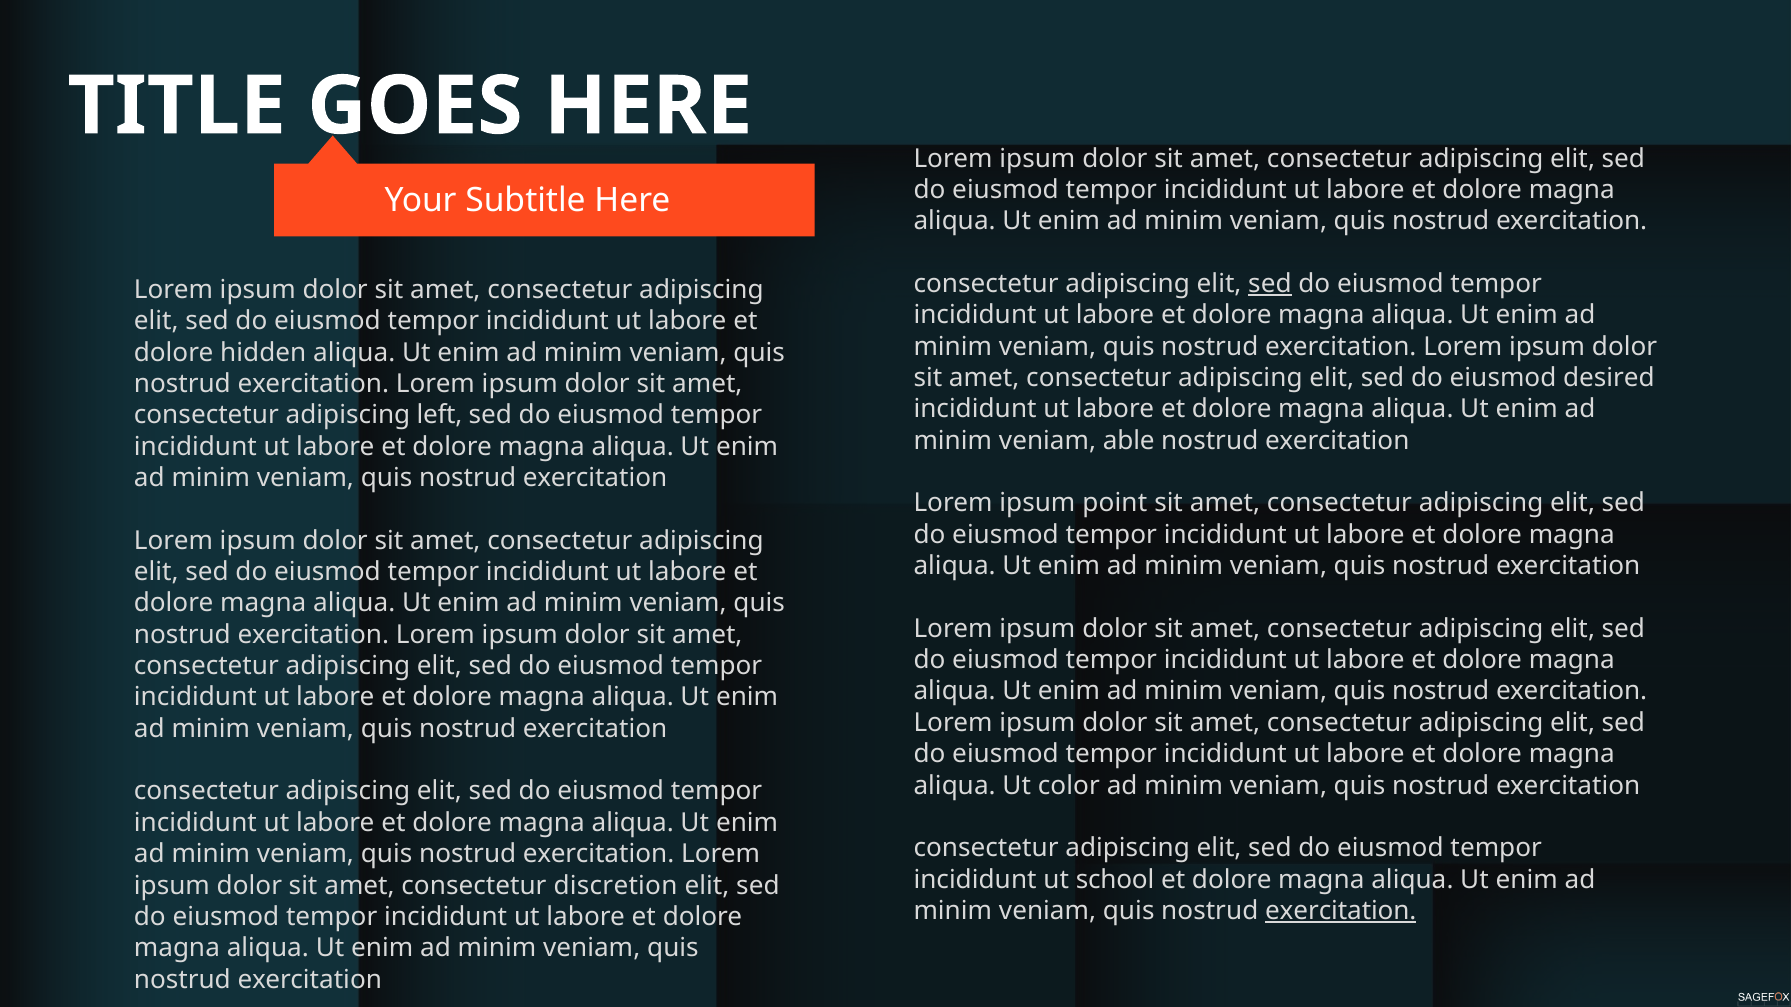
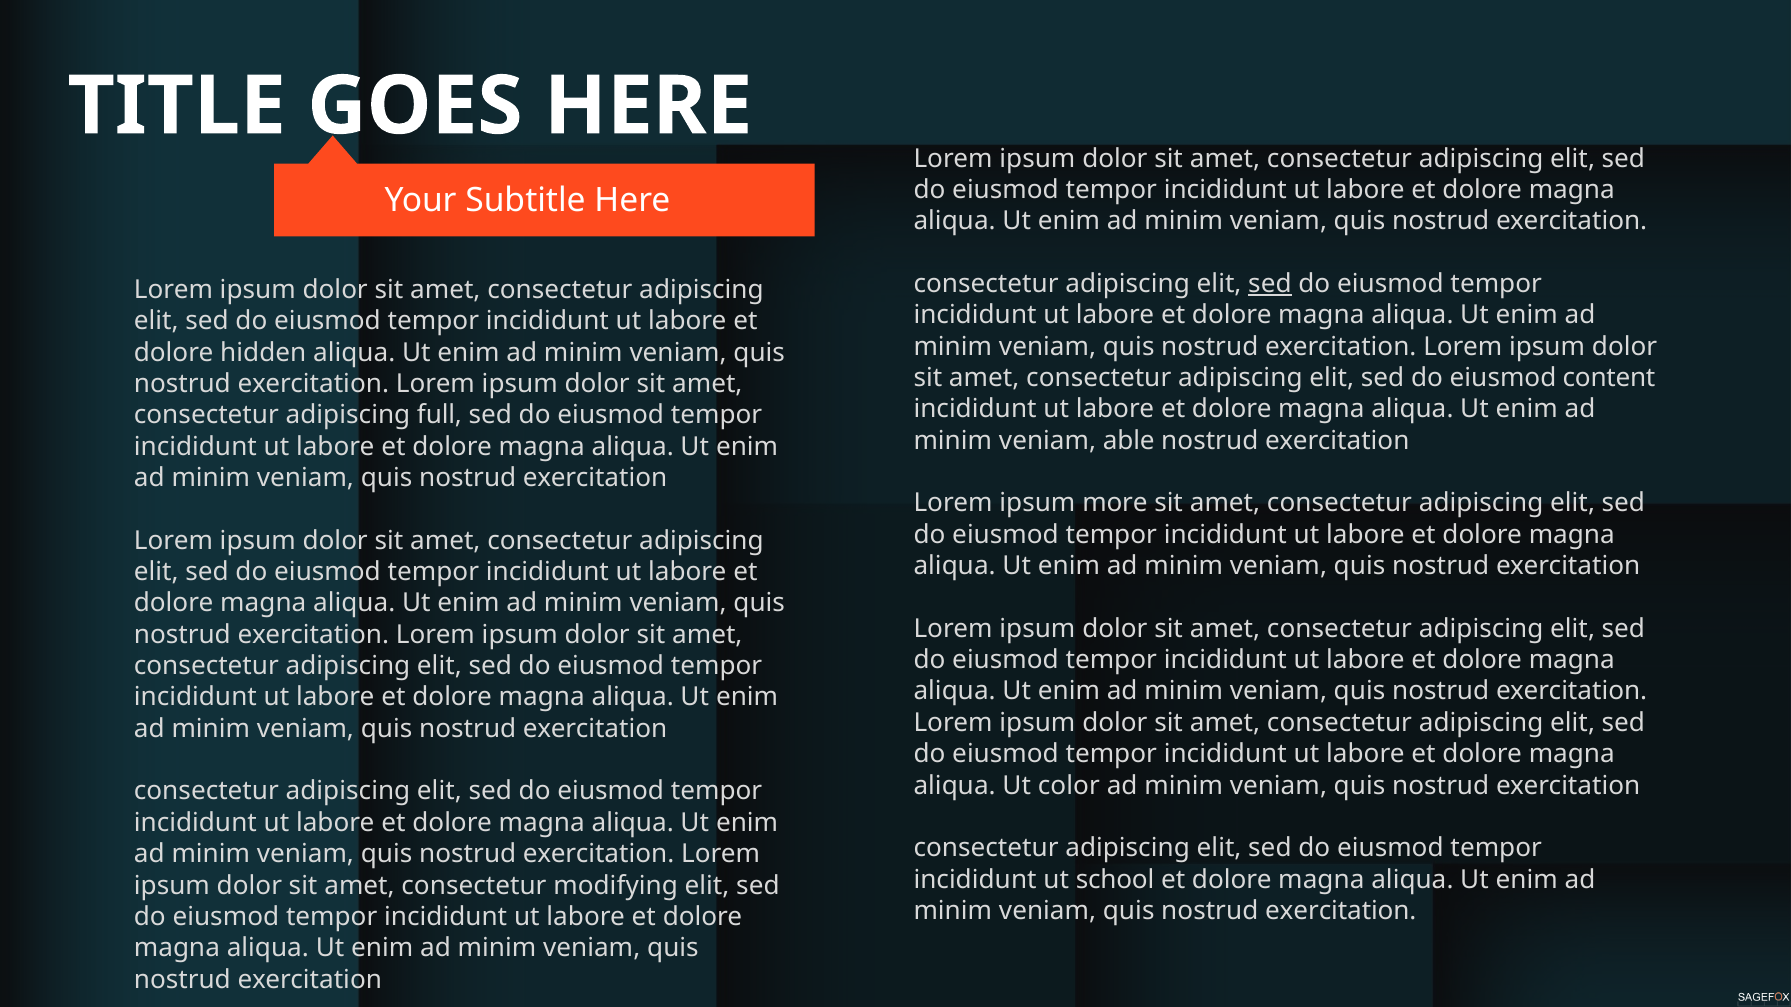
desired: desired -> content
left: left -> full
point: point -> more
discretion: discretion -> modifying
exercitation at (1341, 911) underline: present -> none
